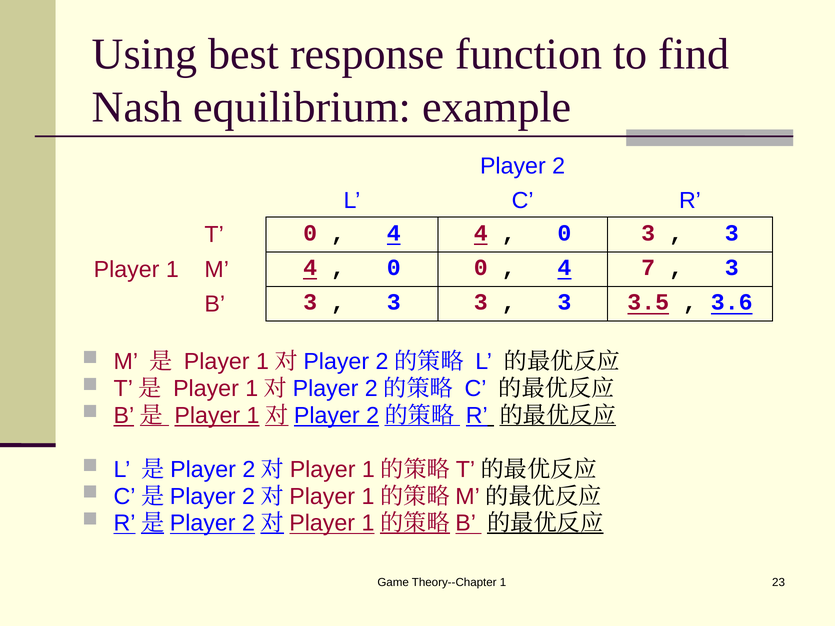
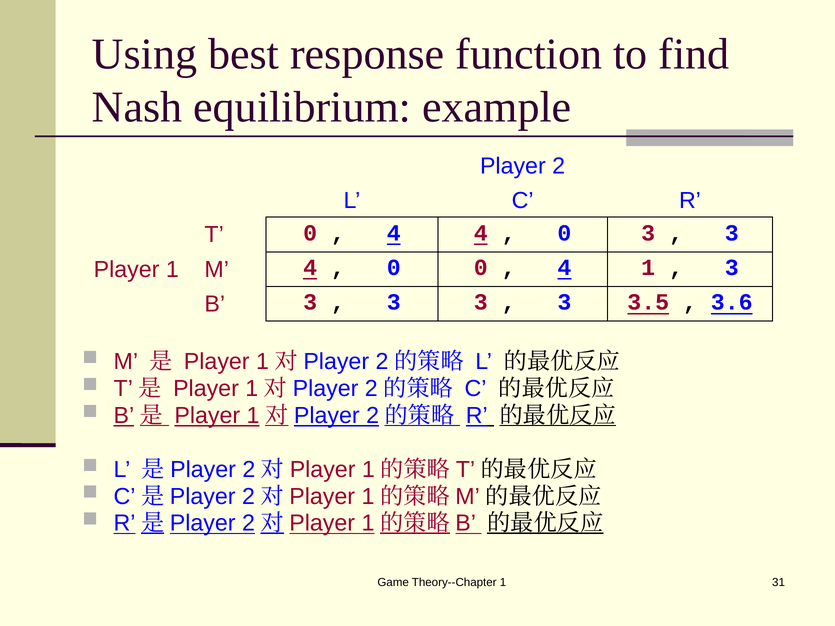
4 7: 7 -> 1
23: 23 -> 31
